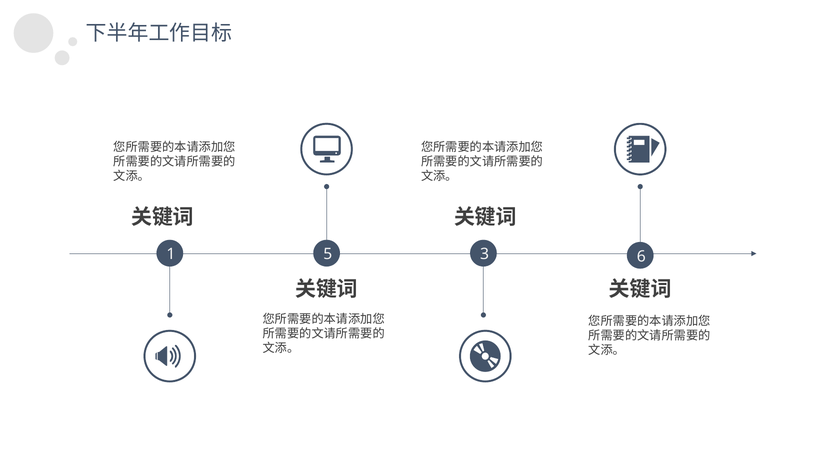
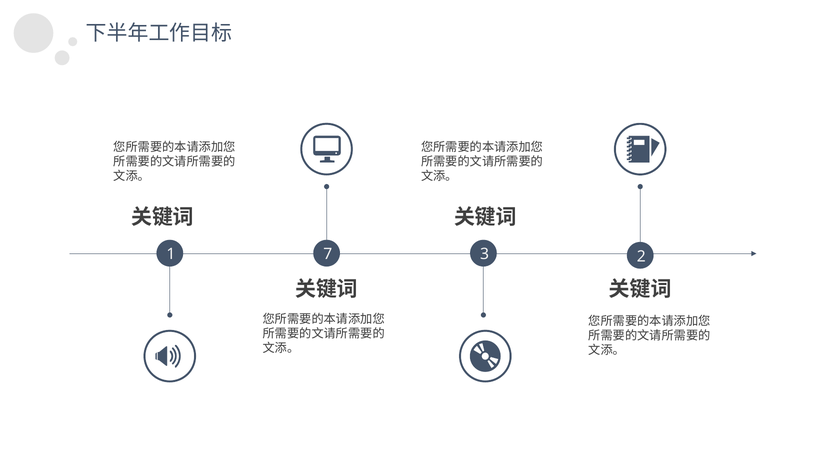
5: 5 -> 7
6: 6 -> 2
